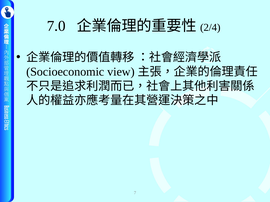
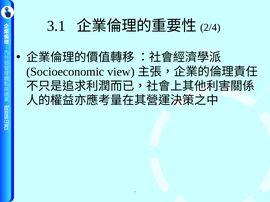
7.0: 7.0 -> 3.1
